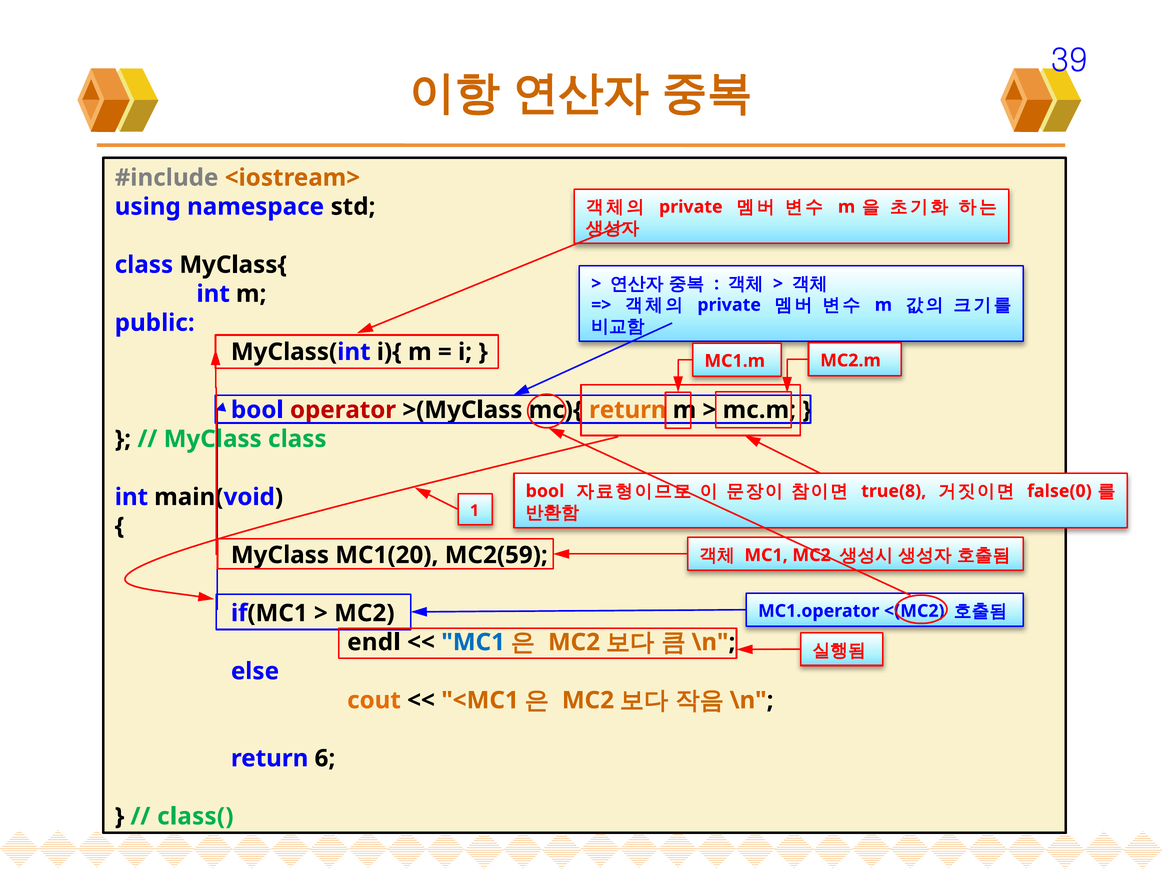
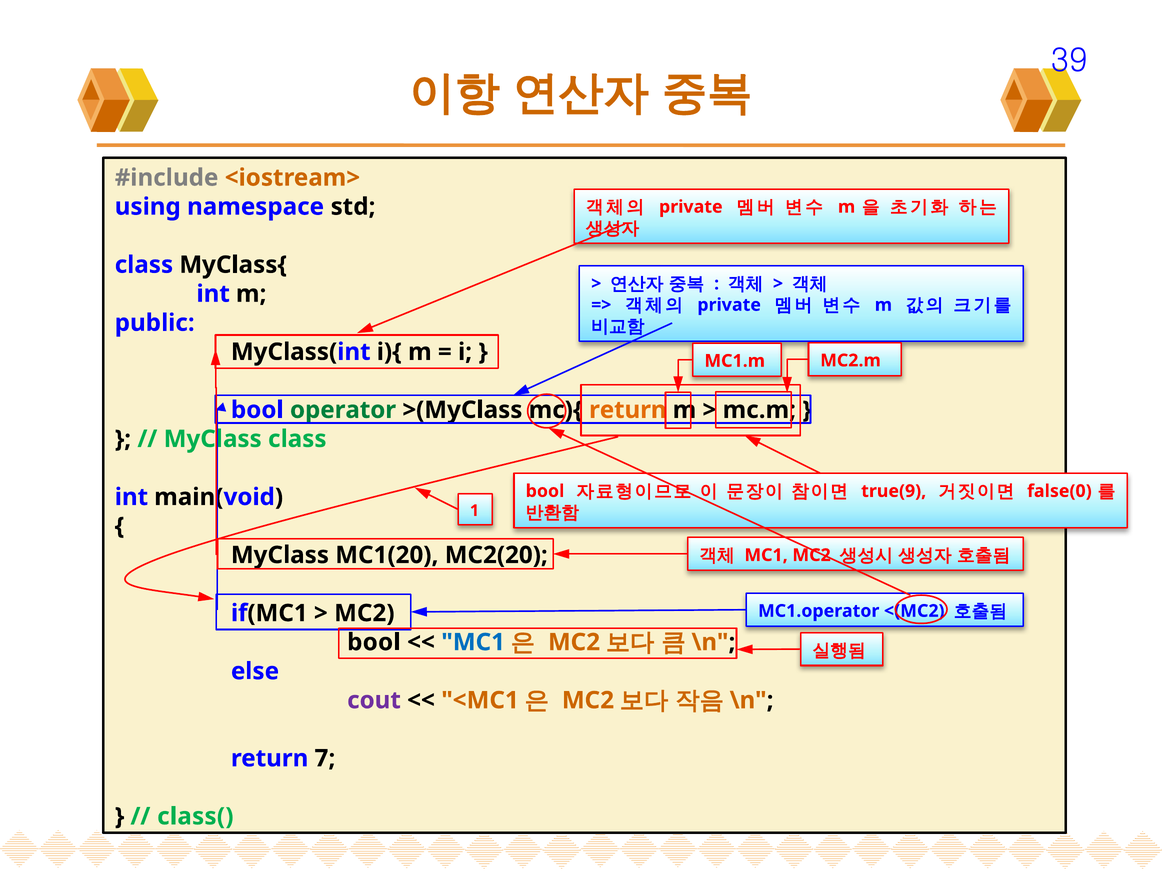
operator colour: red -> green
true(8: true(8 -> true(9
MC2(59: MC2(59 -> MC2(20
endl at (374, 643): endl -> bool
cout colour: orange -> purple
6: 6 -> 7
